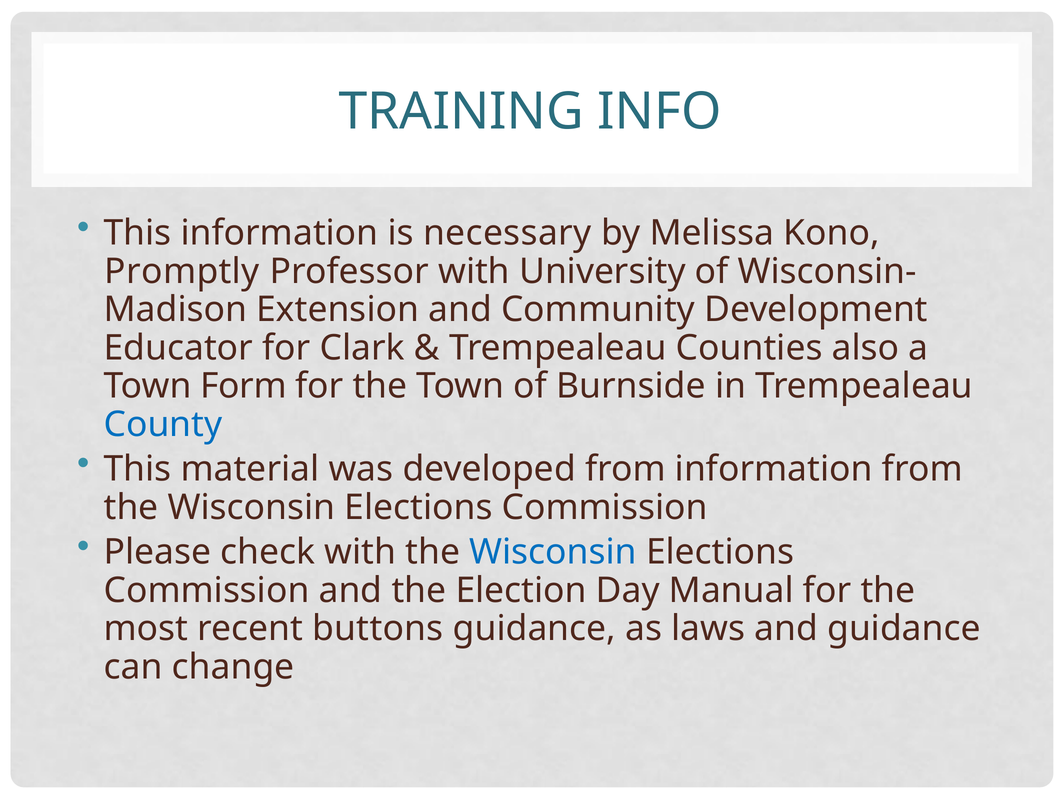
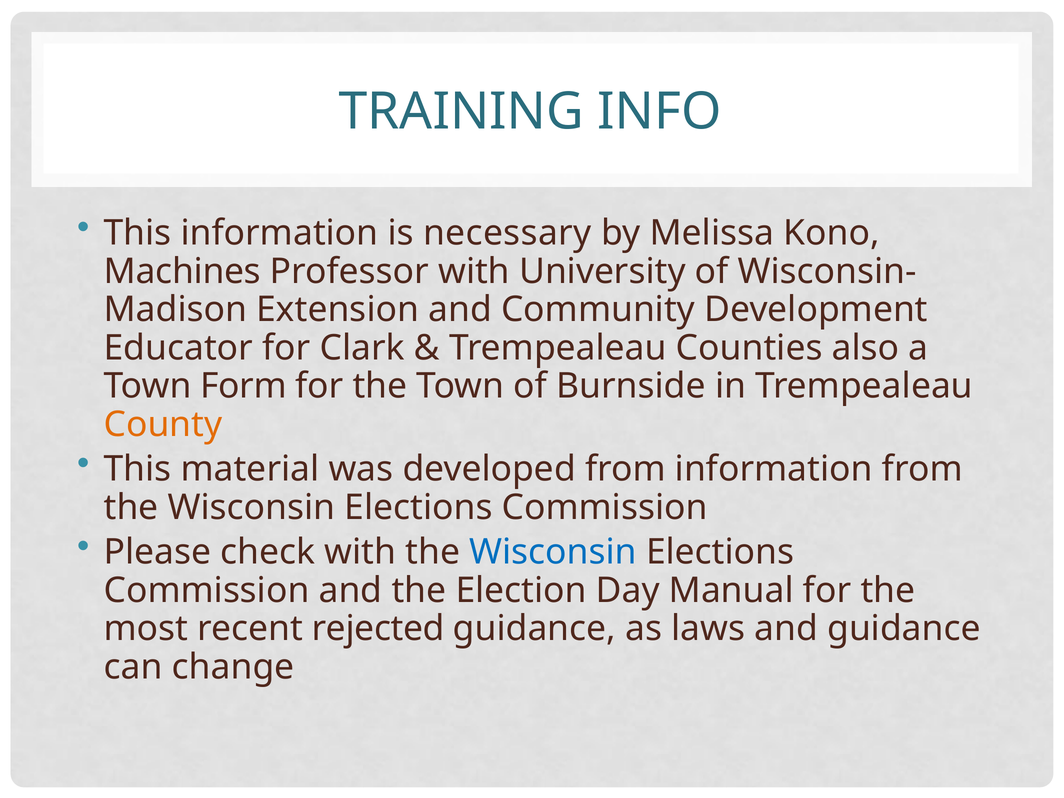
Promptly: Promptly -> Machines
County colour: blue -> orange
buttons: buttons -> rejected
